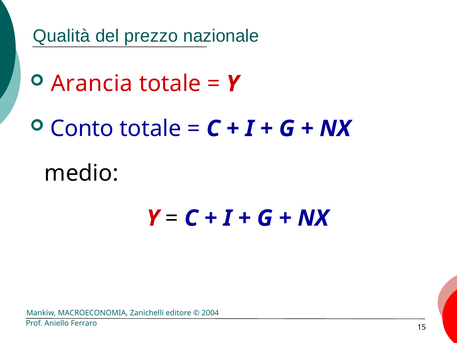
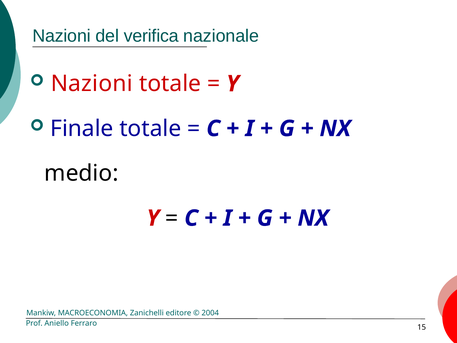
Qualità at (61, 36): Qualità -> Nazioni
prezzo: prezzo -> verifica
Arancia at (92, 84): Arancia -> Nazioni
Conto: Conto -> Finale
